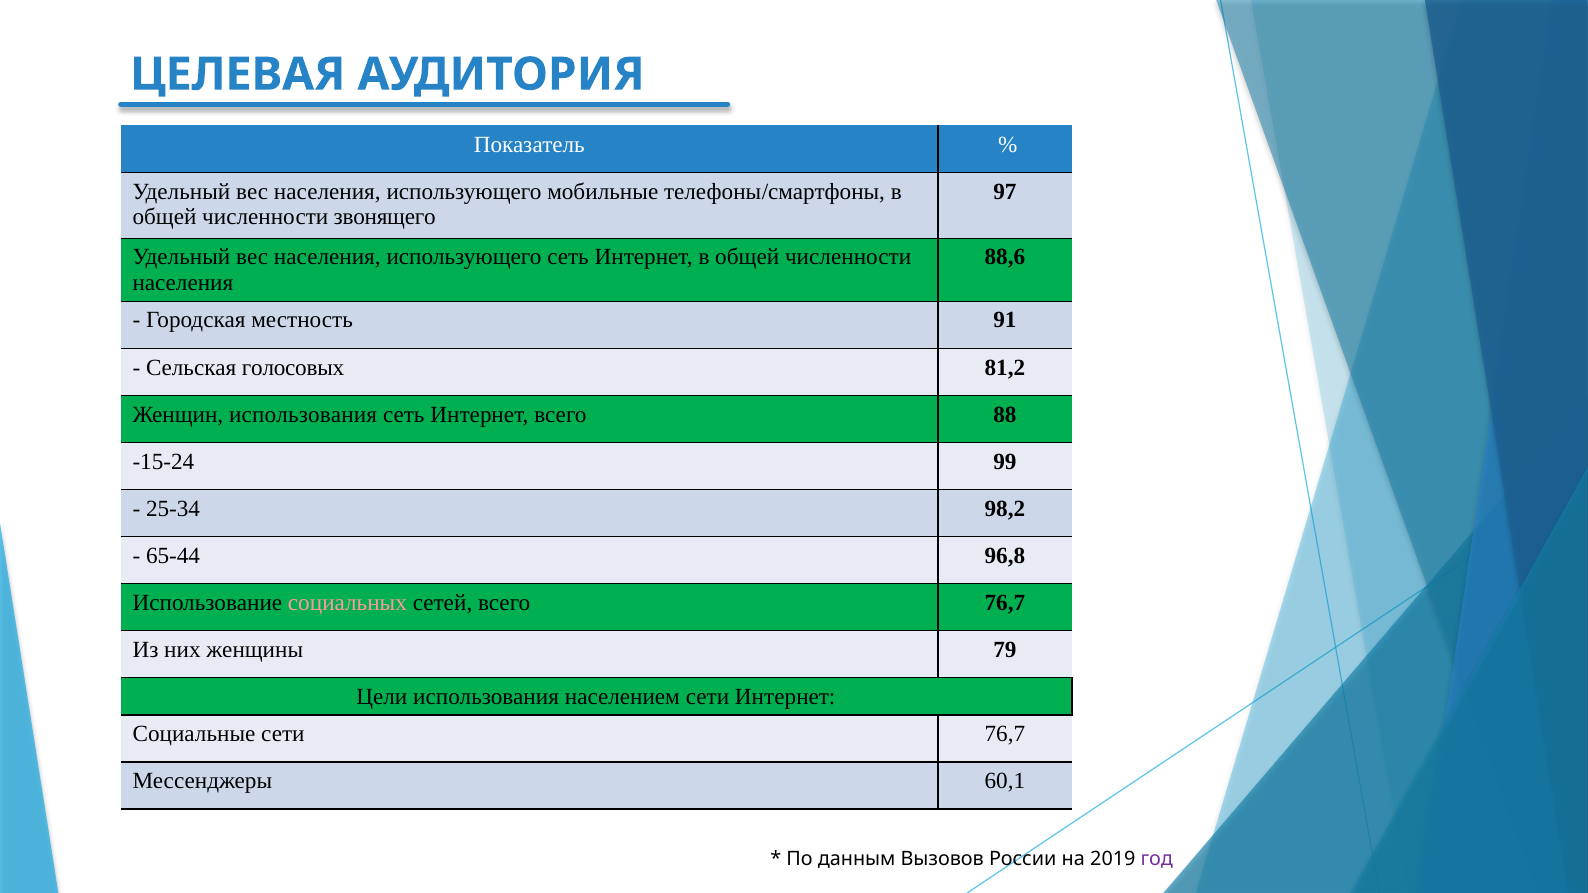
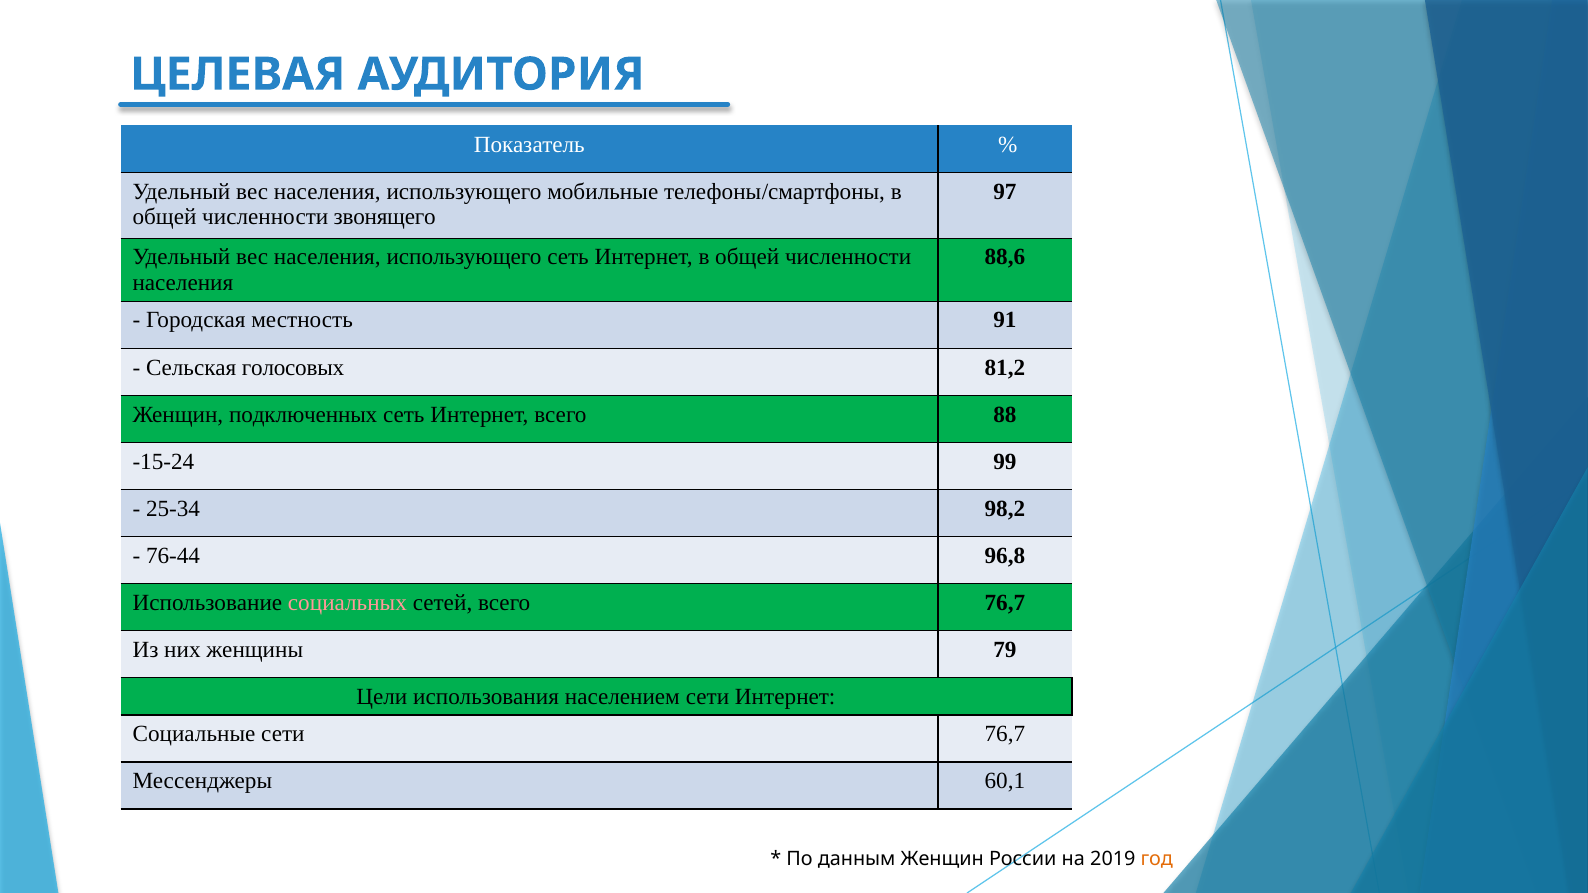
Женщин использования: использования -> подключенных
65-44: 65-44 -> 76-44
данным Вызовов: Вызовов -> Женщин
год colour: purple -> orange
